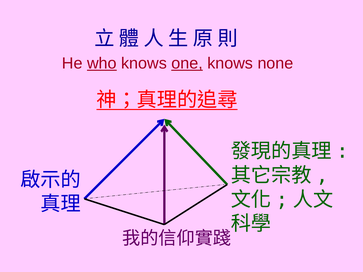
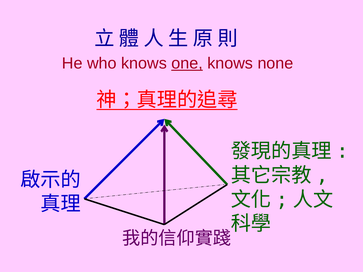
who underline: present -> none
